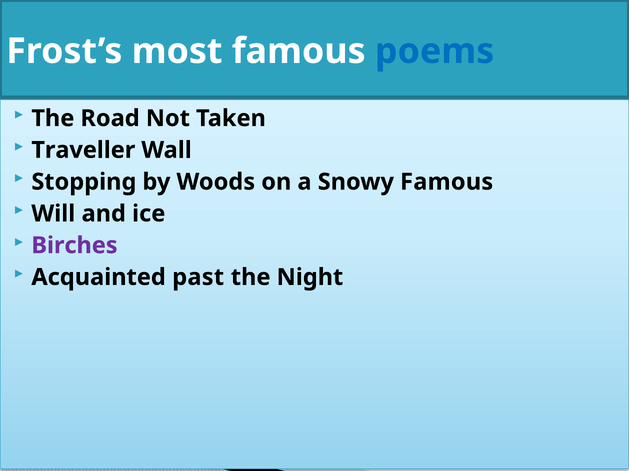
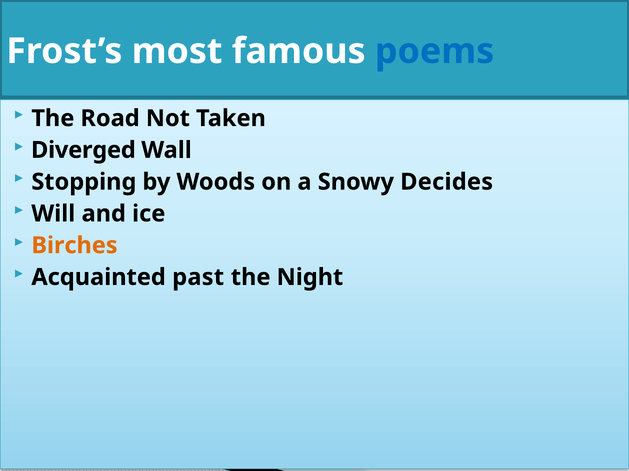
Traveller: Traveller -> Diverged
Snowy Famous: Famous -> Decides
Birches colour: purple -> orange
